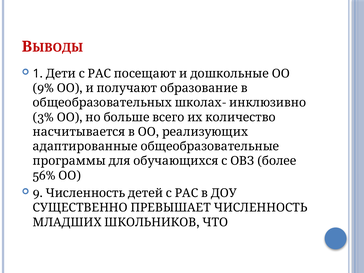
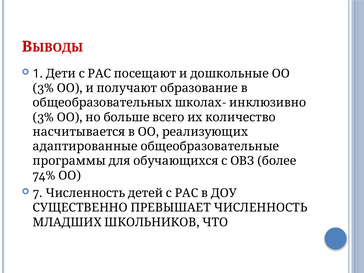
9% at (43, 88): 9% -> 3%
56%: 56% -> 74%
9: 9 -> 7
